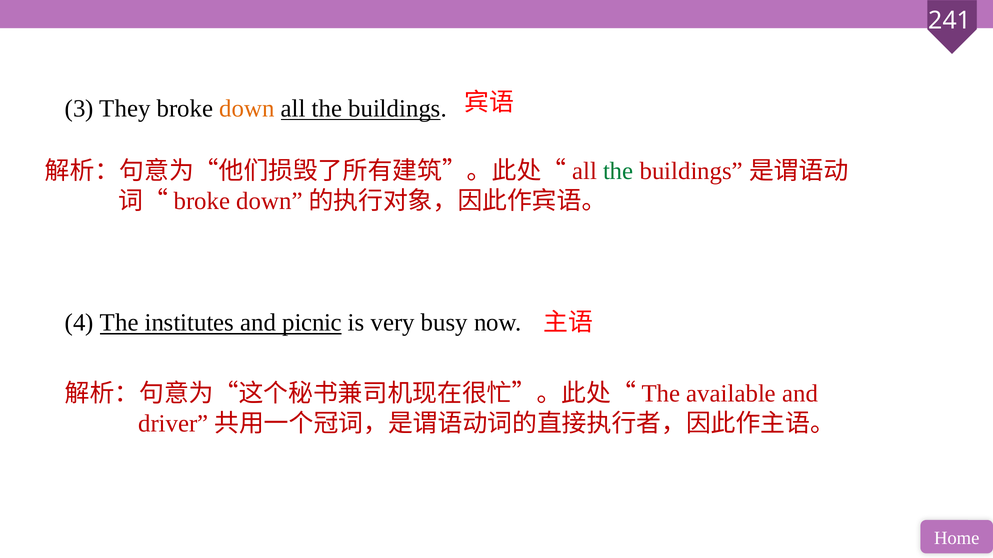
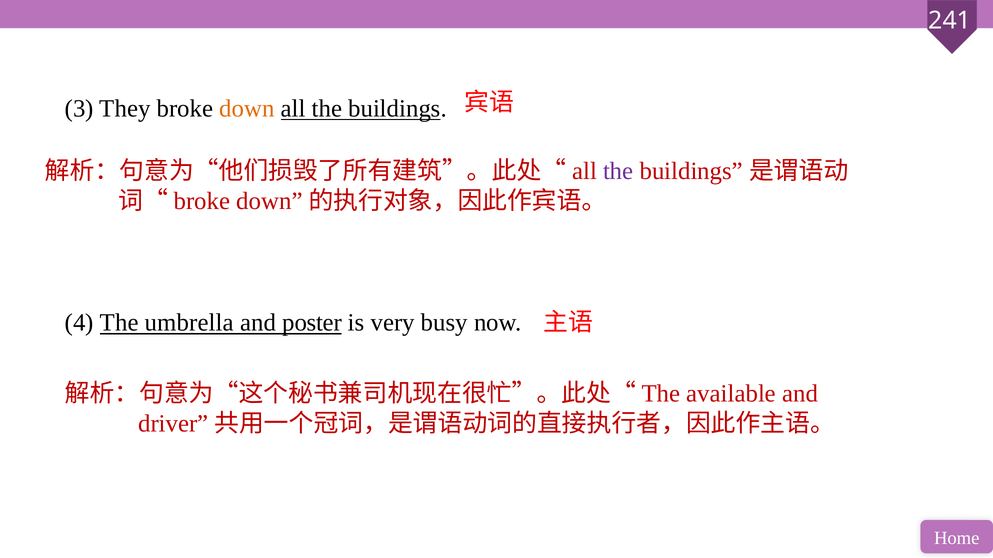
the at (618, 171) colour: green -> purple
institutes: institutes -> umbrella
picnic: picnic -> poster
